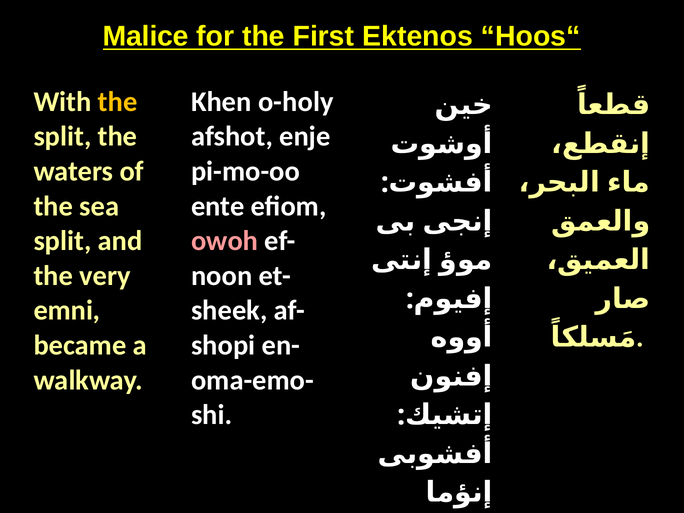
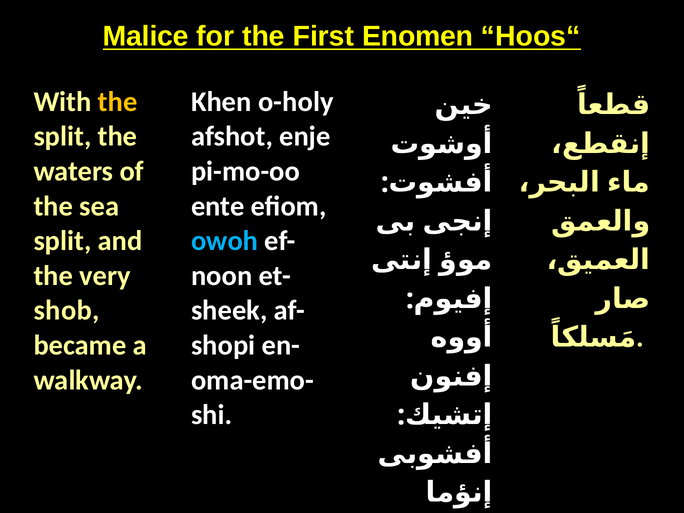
Ektenos: Ektenos -> Enomen
owoh colour: pink -> light blue
emni: emni -> shob
